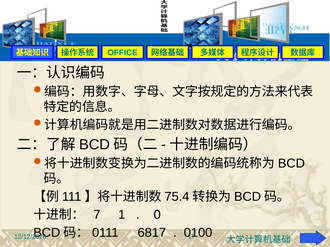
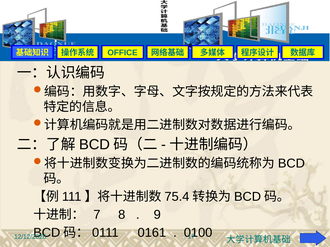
7 1: 1 -> 8
0: 0 -> 9
6817: 6817 -> 0161
